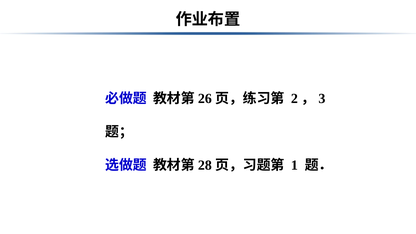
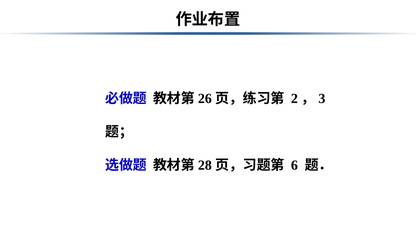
1: 1 -> 6
